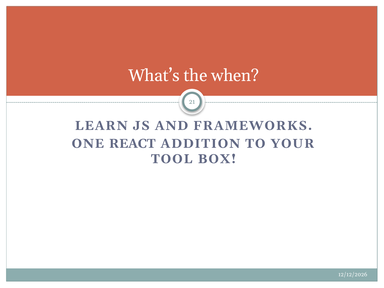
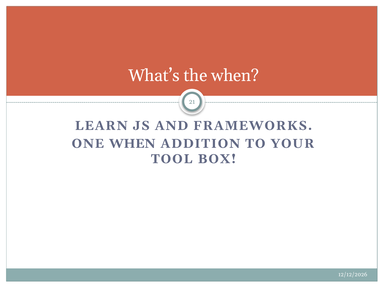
ONE REACT: REACT -> WHEN
